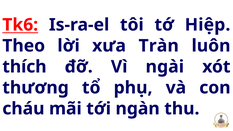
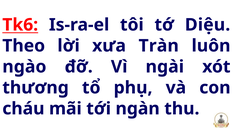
Hiệp: Hiệp -> Diệu
thích: thích -> ngào
